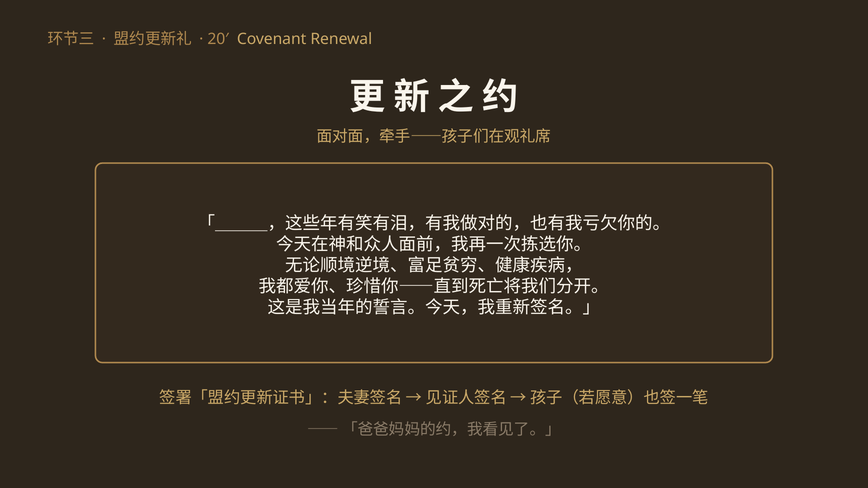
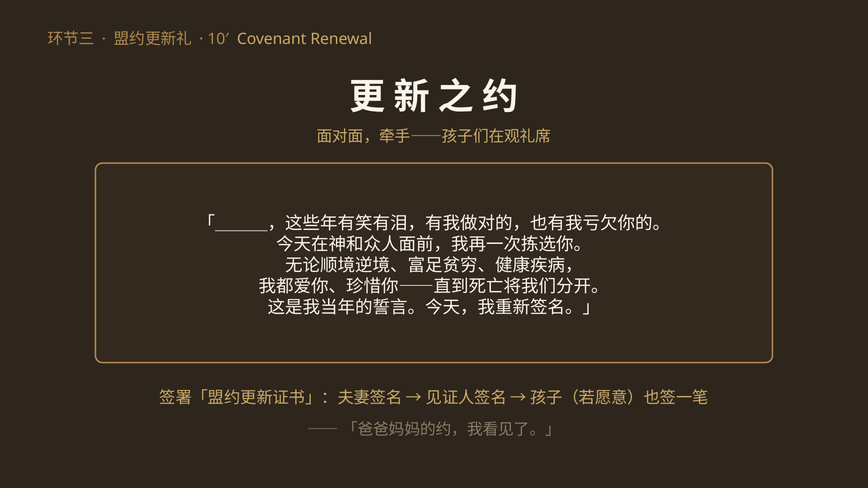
20′: 20′ -> 10′
